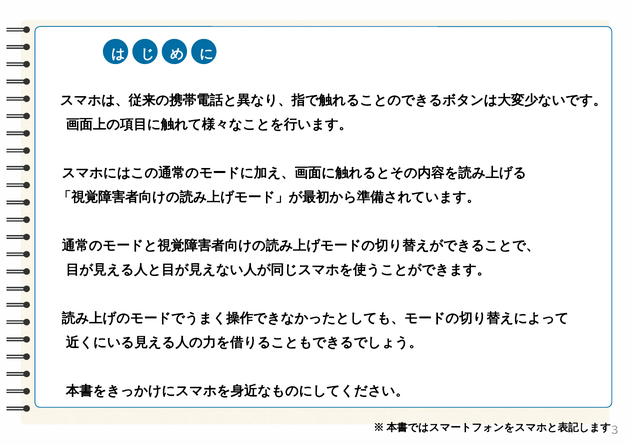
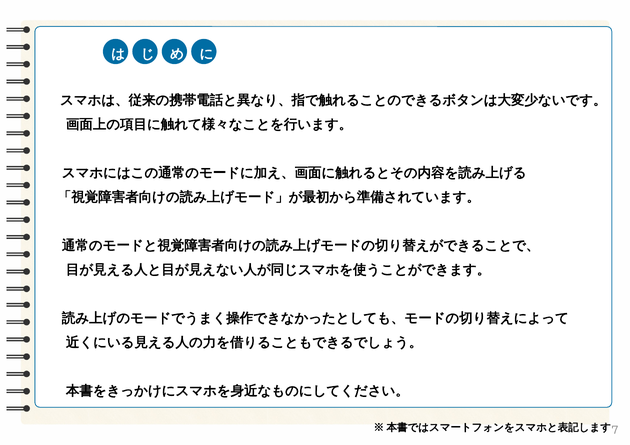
3: 3 -> 7
